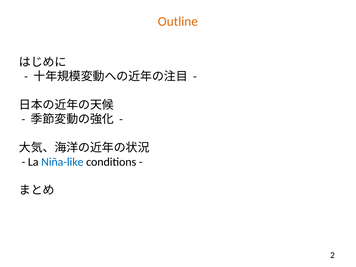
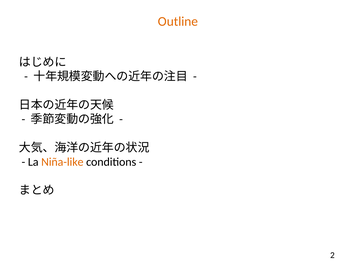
Niña-like colour: blue -> orange
